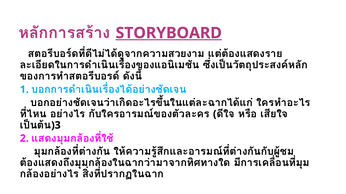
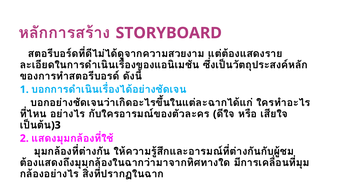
STORYBOARD underline: present -> none
